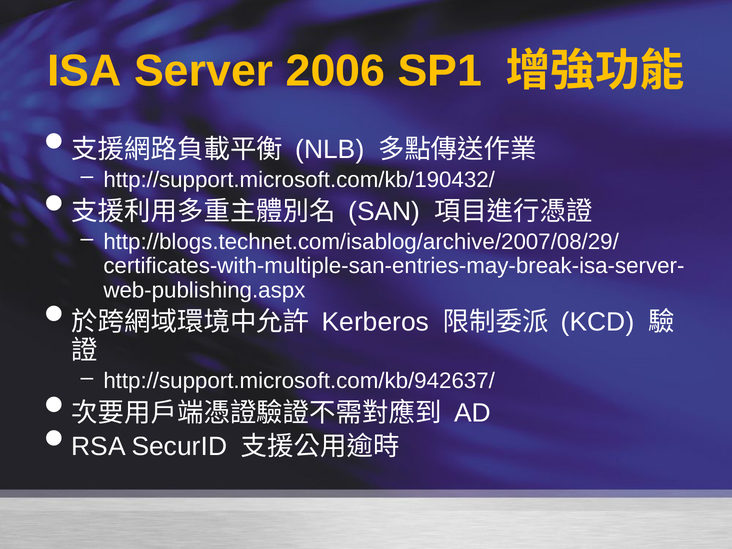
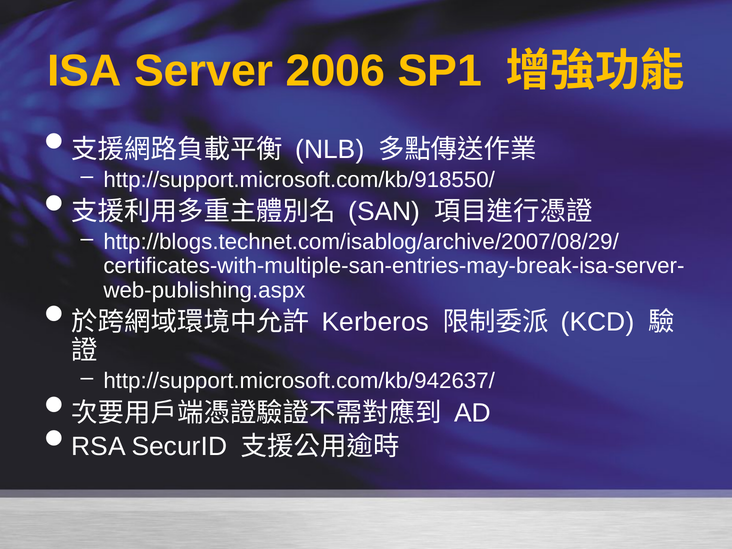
http://support.microsoft.com/kb/190432/: http://support.microsoft.com/kb/190432/ -> http://support.microsoft.com/kb/918550/
